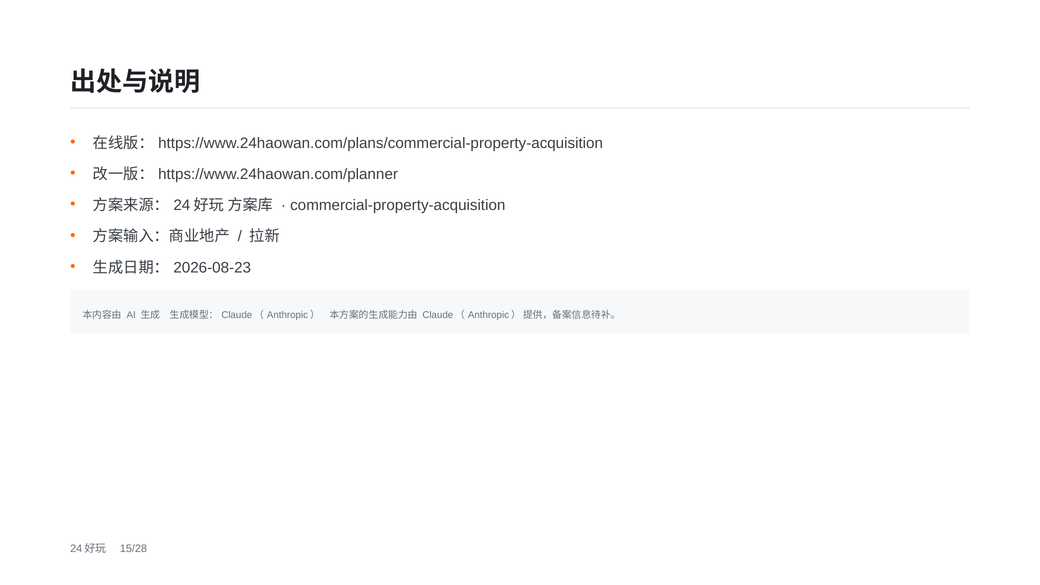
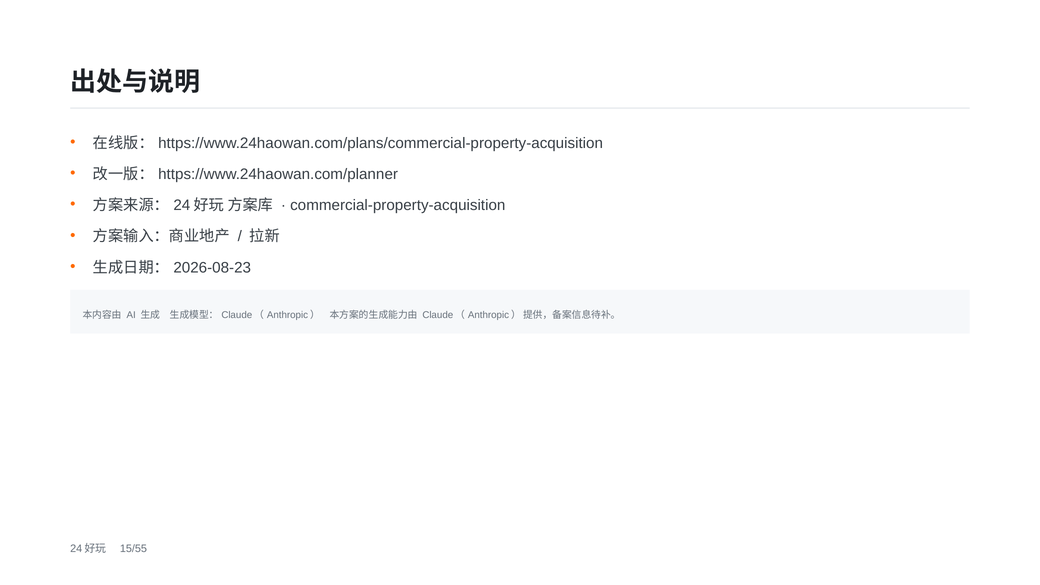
15/28: 15/28 -> 15/55
